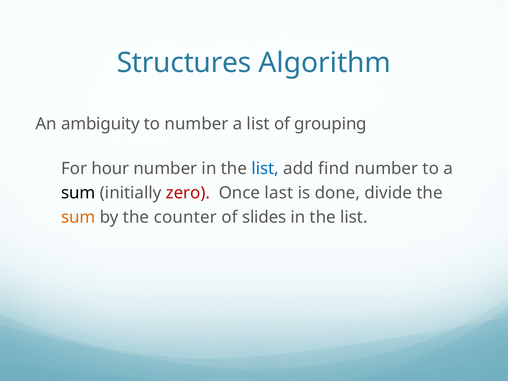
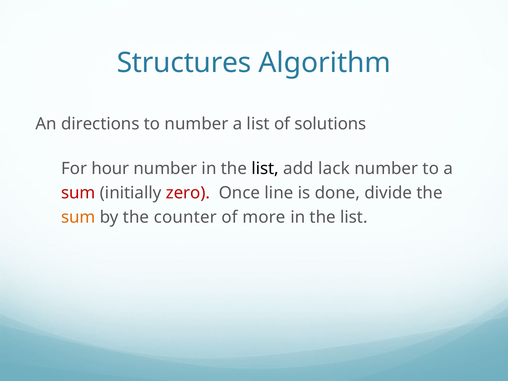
ambiguity: ambiguity -> directions
grouping: grouping -> solutions
list at (265, 169) colour: blue -> black
find: find -> lack
sum at (78, 193) colour: black -> red
last: last -> line
slides: slides -> more
